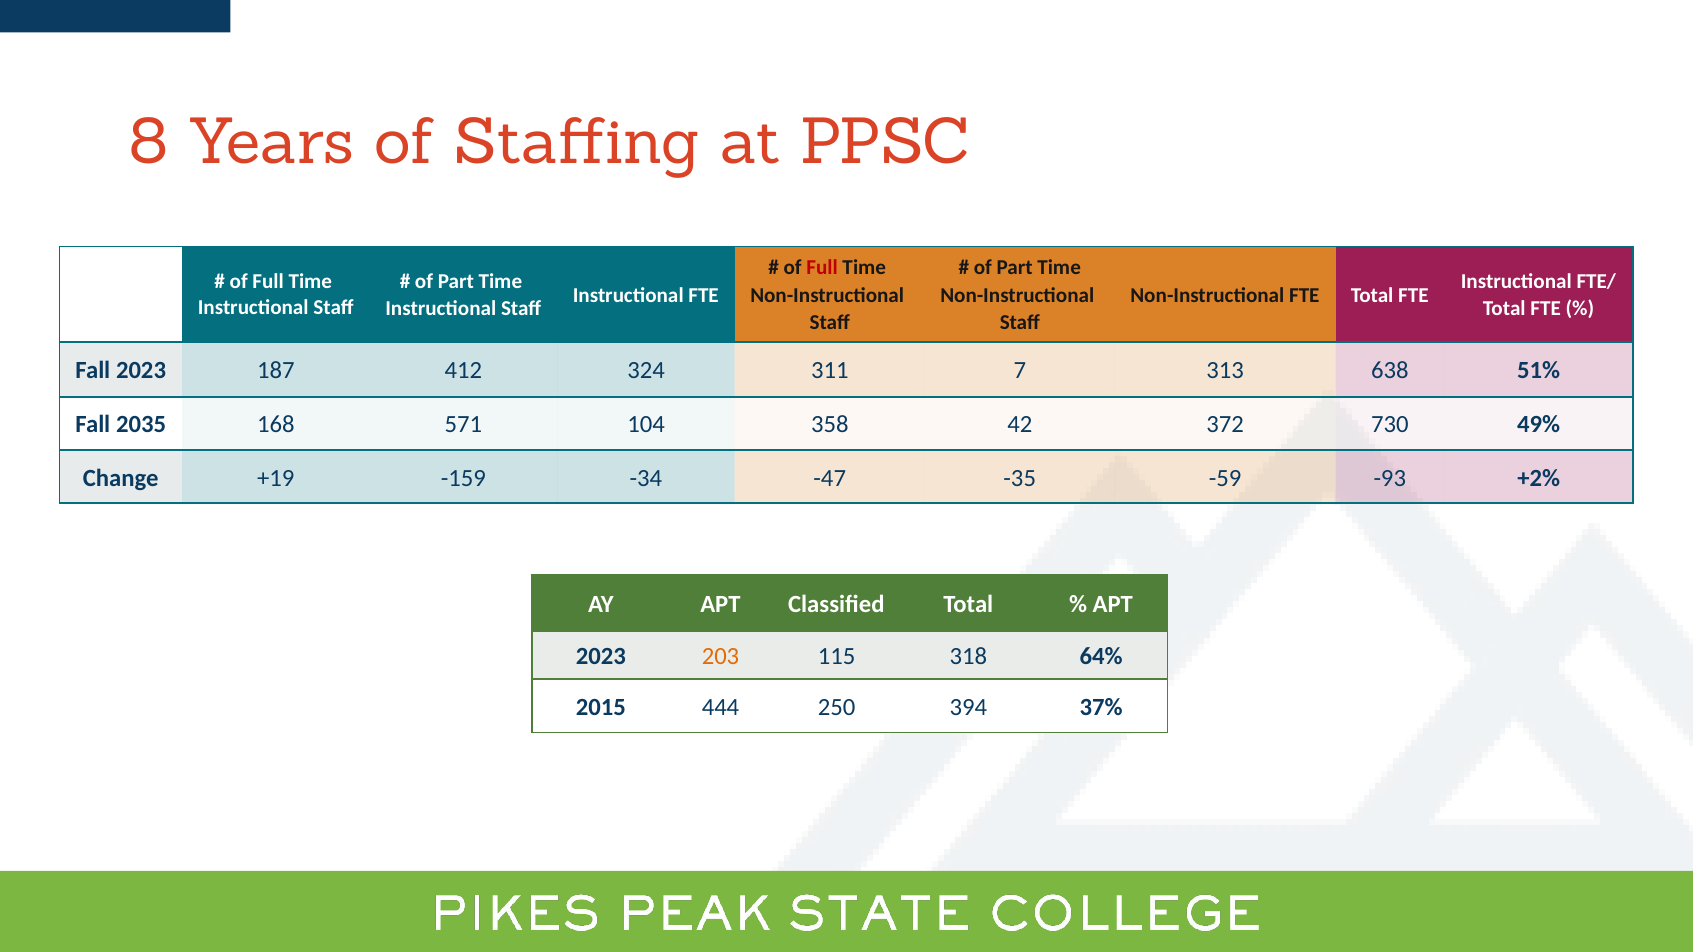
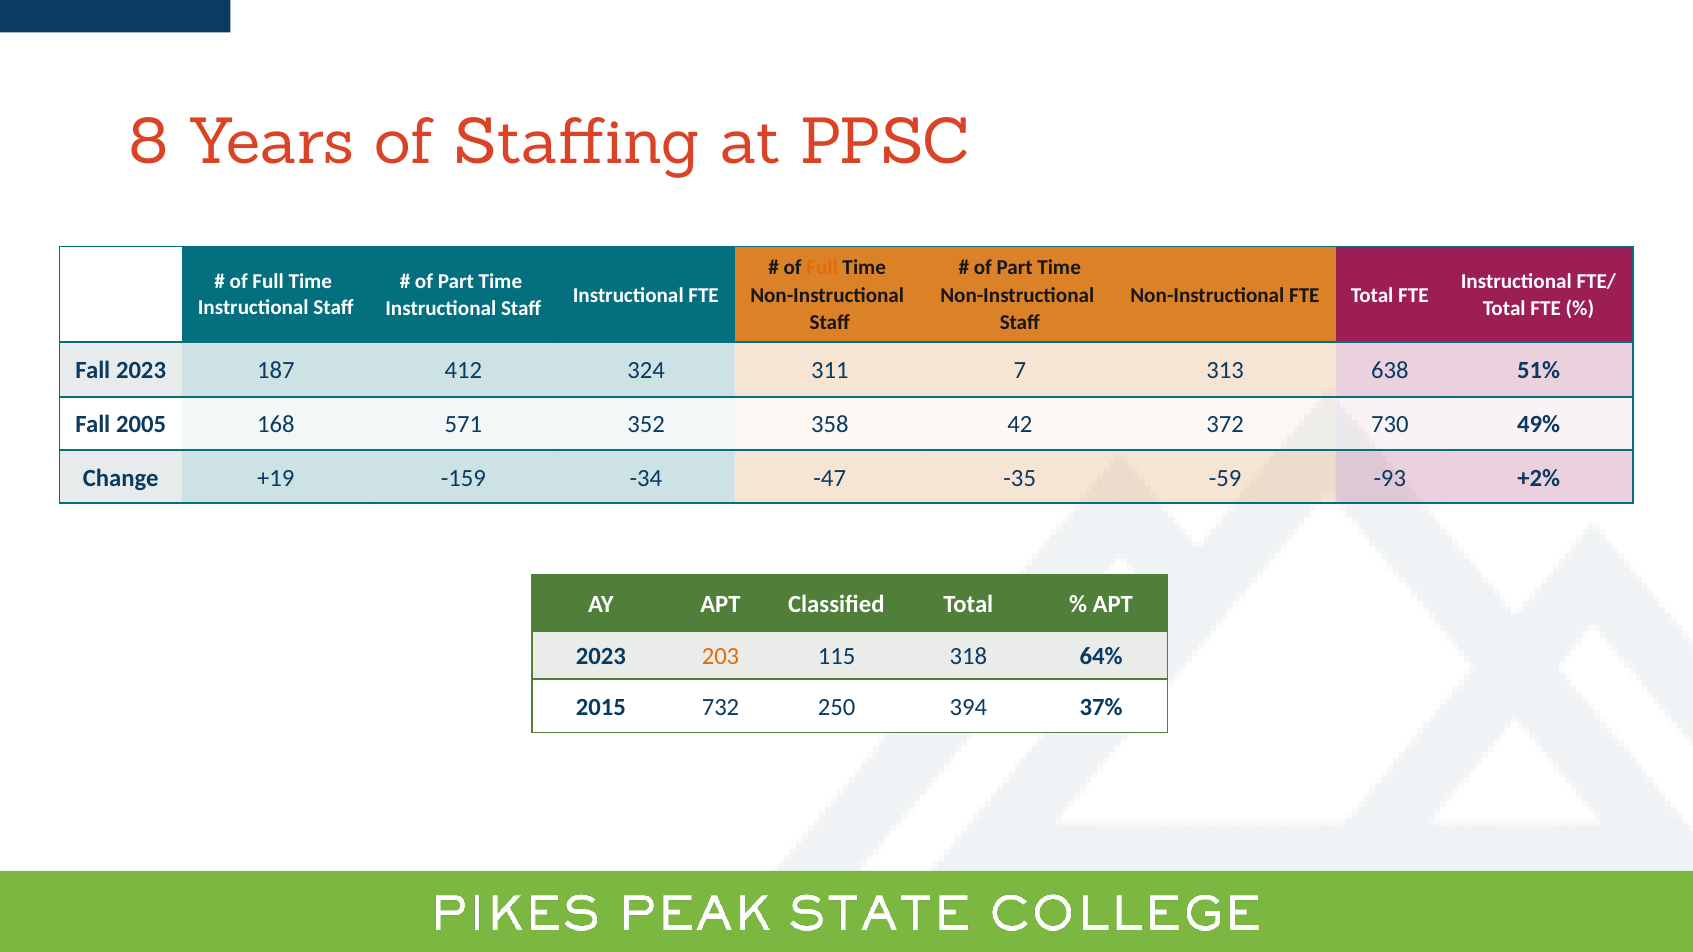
Full at (822, 268) colour: red -> orange
2035: 2035 -> 2005
104: 104 -> 352
444: 444 -> 732
